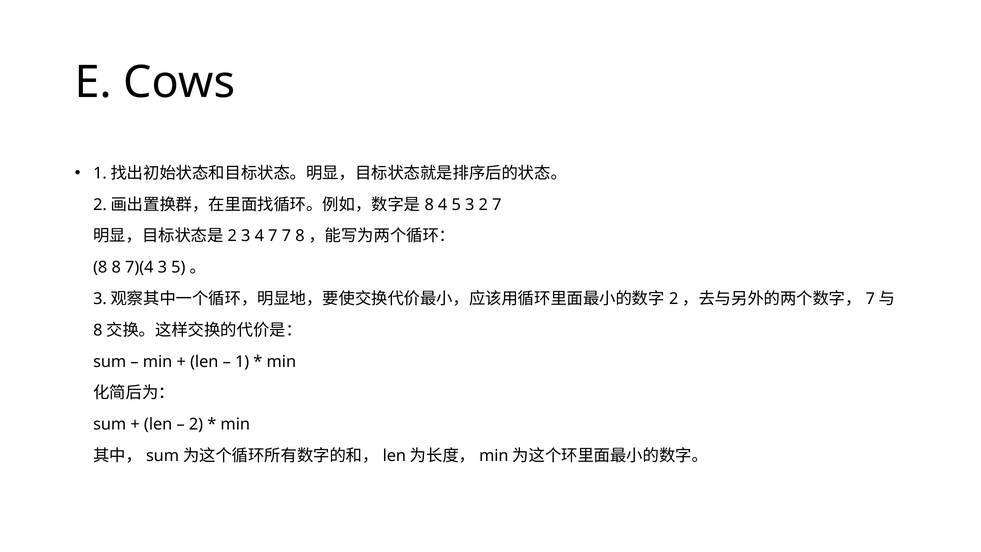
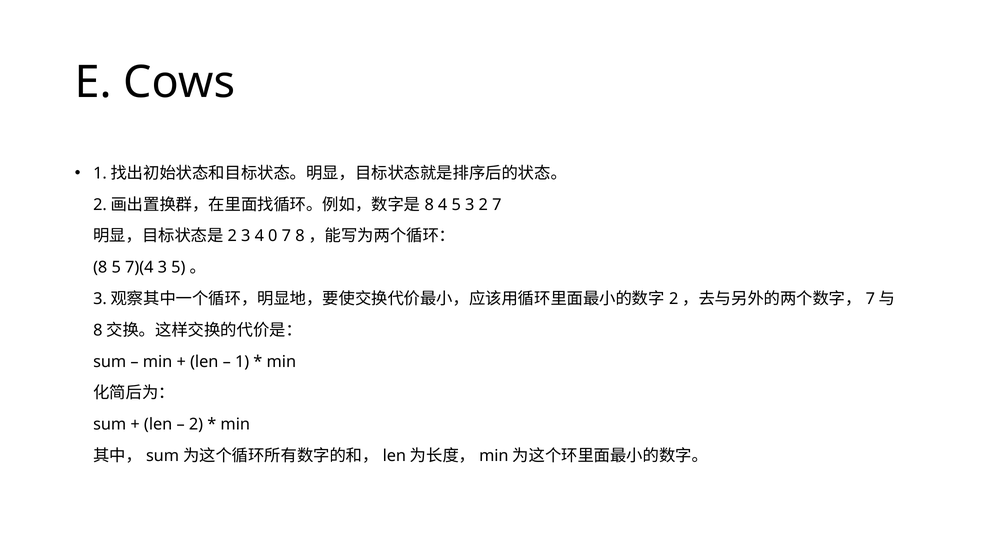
4 7: 7 -> 0
8 8: 8 -> 5
